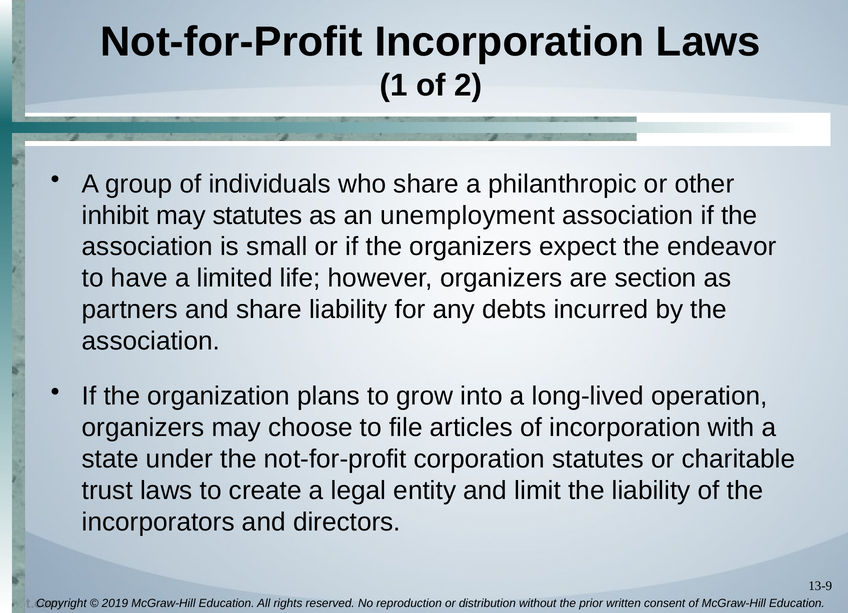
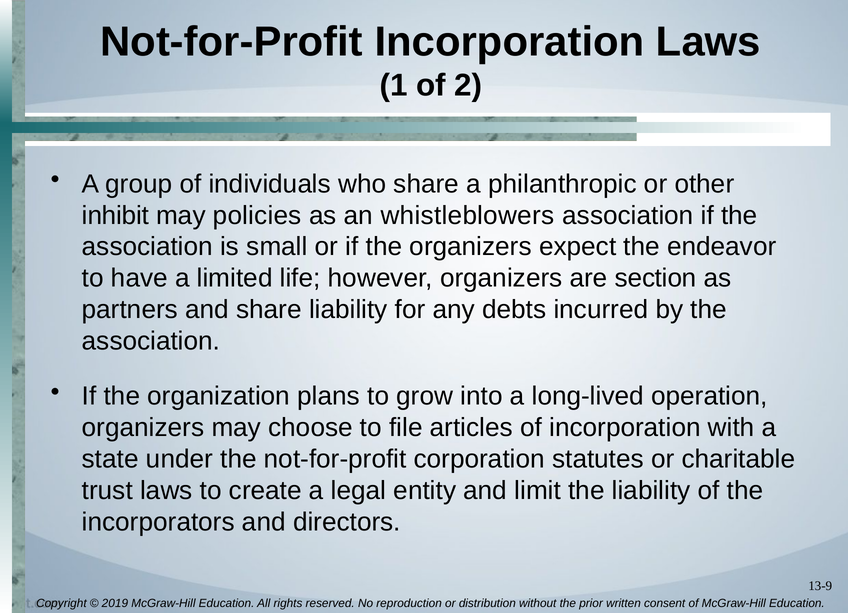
may statutes: statutes -> policies
unemployment: unemployment -> whistleblowers
